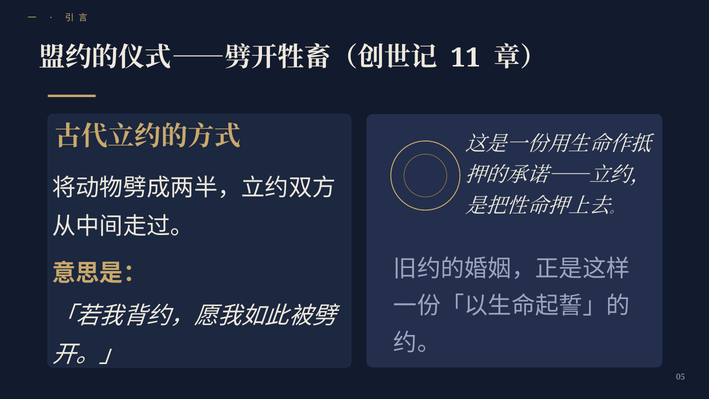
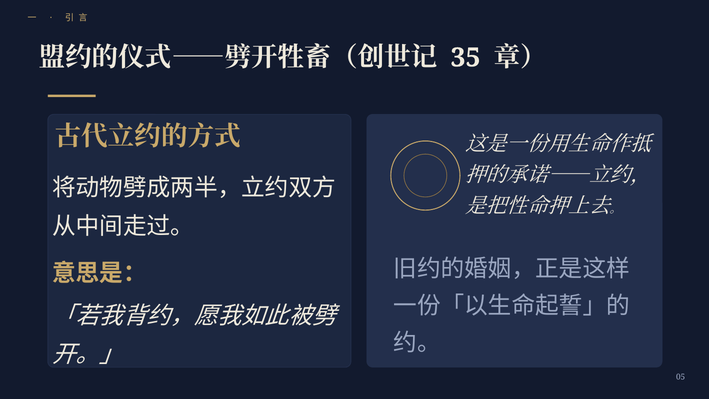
11: 11 -> 35
